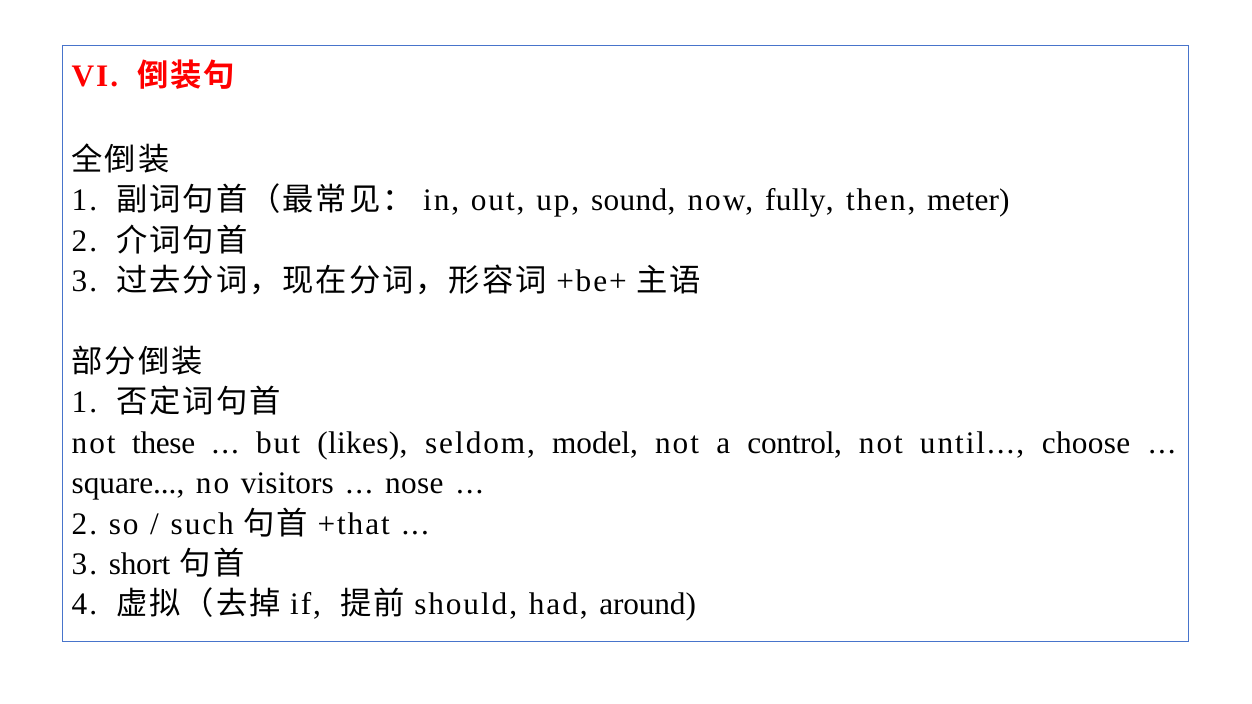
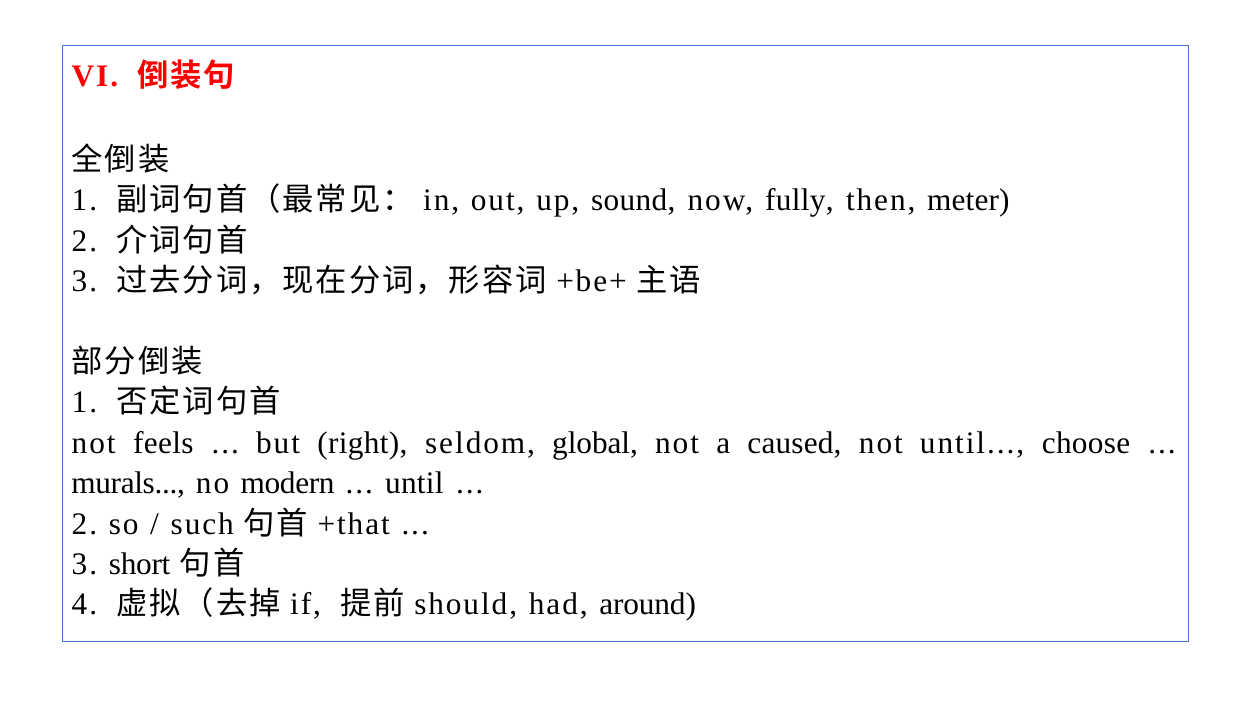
these: these -> feels
likes: likes -> right
model: model -> global
control: control -> caused
square: square -> murals
visitors: visitors -> modern
nose at (414, 483): nose -> until
